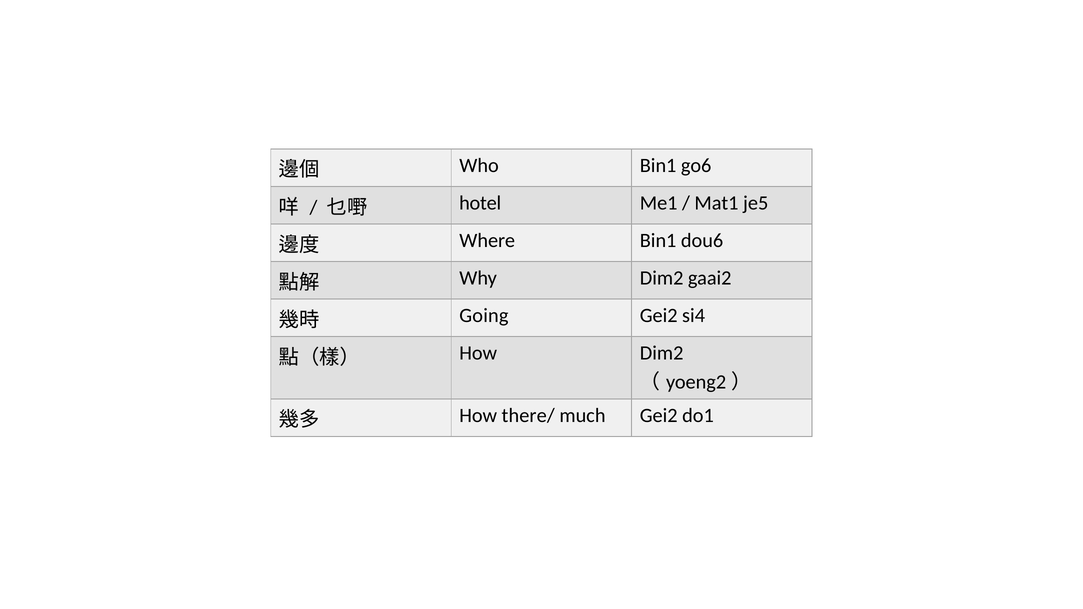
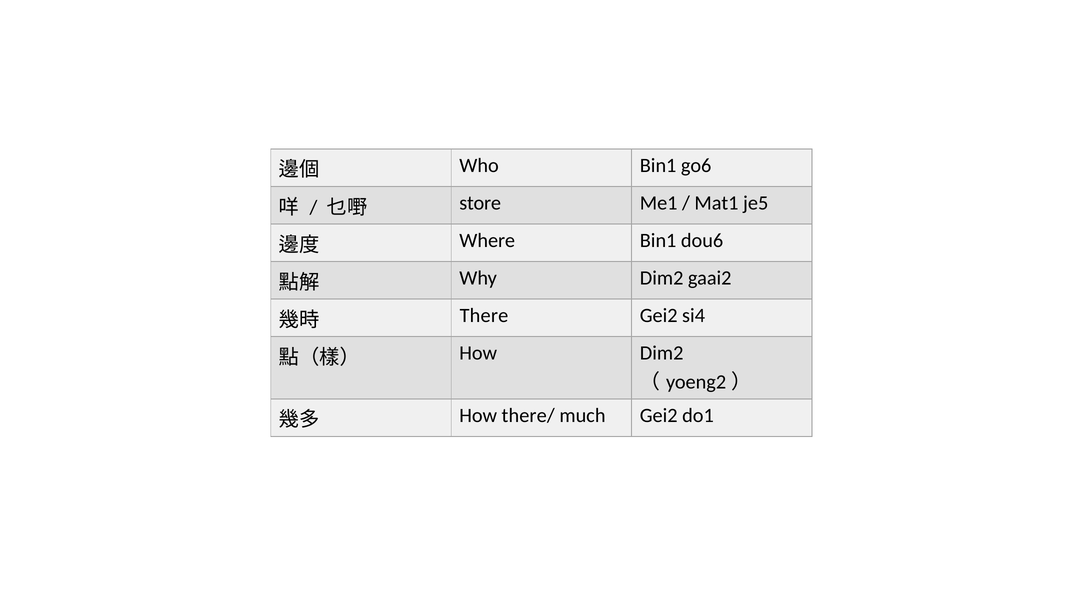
hotel: hotel -> store
Going: Going -> There
